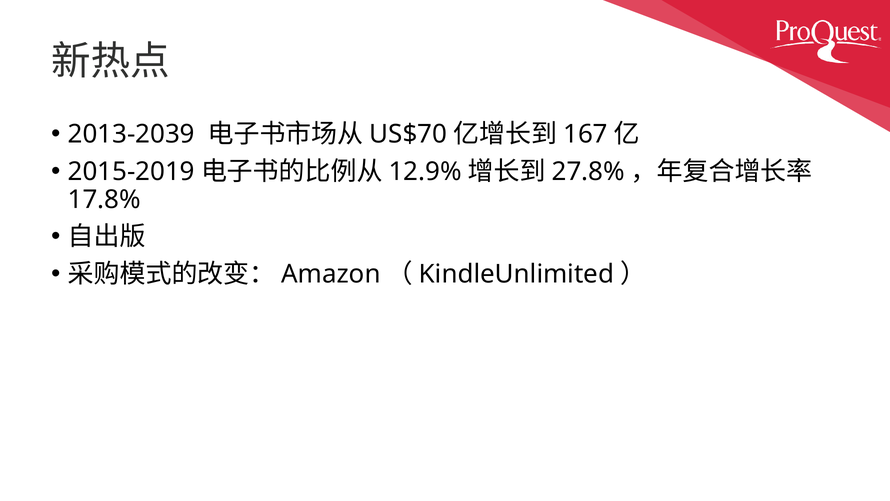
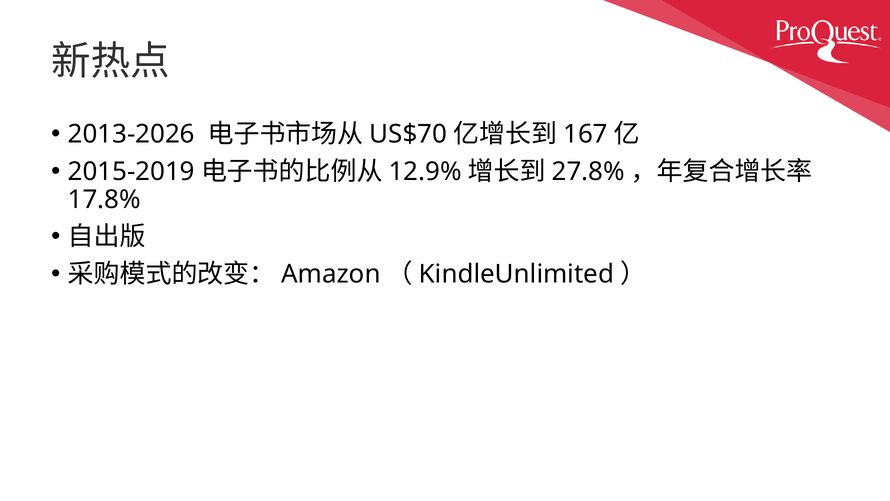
2013-2039: 2013-2039 -> 2013-2026
